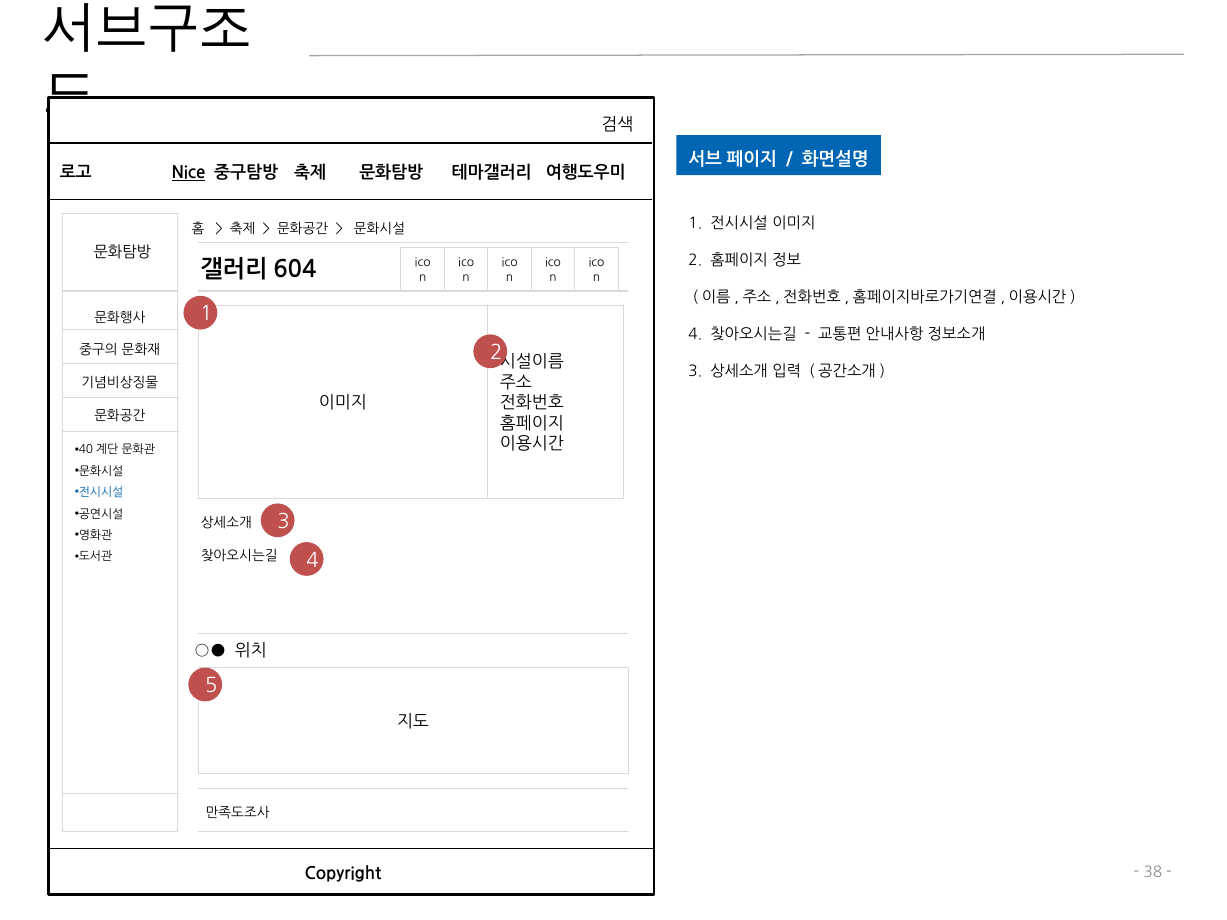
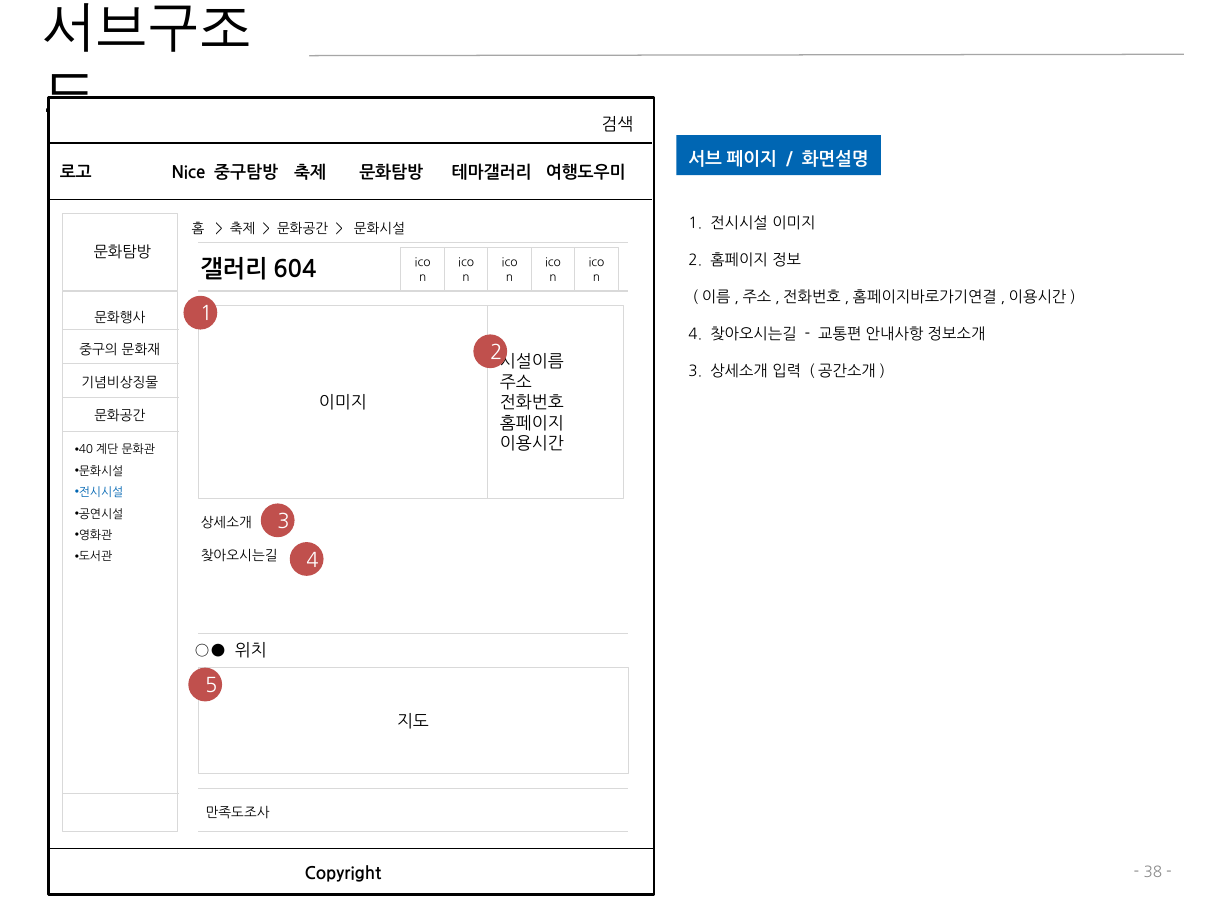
Nice underline: present -> none
